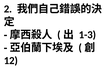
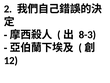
1-3: 1-3 -> 8-3
